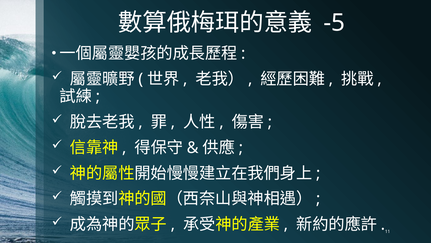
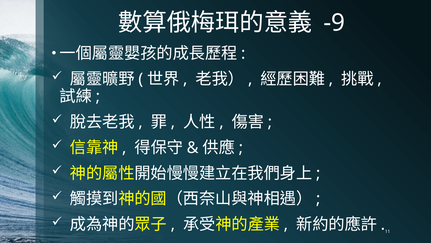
-5: -5 -> -9
